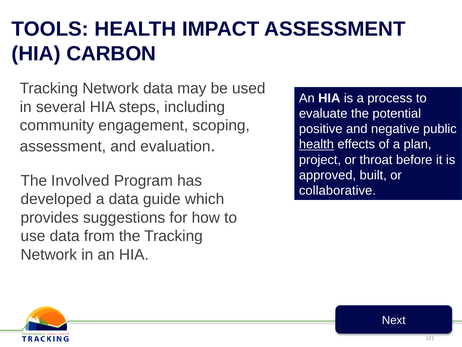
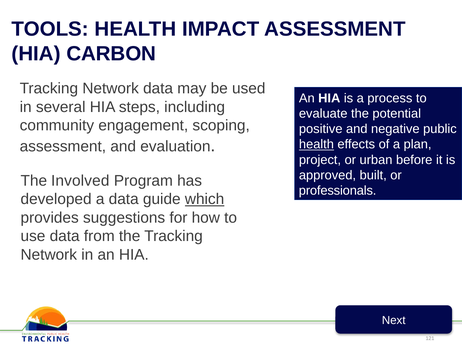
throat: throat -> urban
collaborative: collaborative -> professionals
which underline: none -> present
